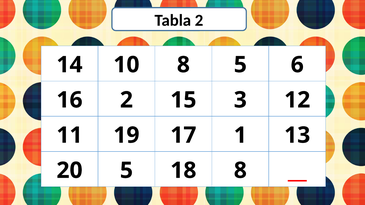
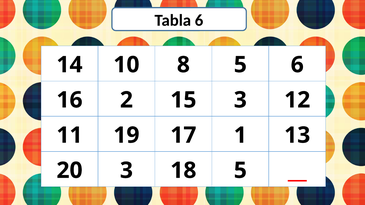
Tabla 2: 2 -> 6
20 5: 5 -> 3
18 8: 8 -> 5
